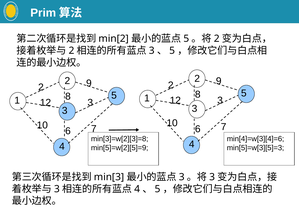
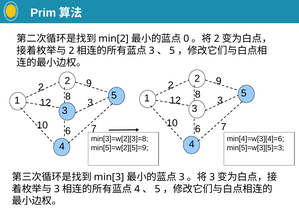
5 at (186, 39): 5 -> 0
